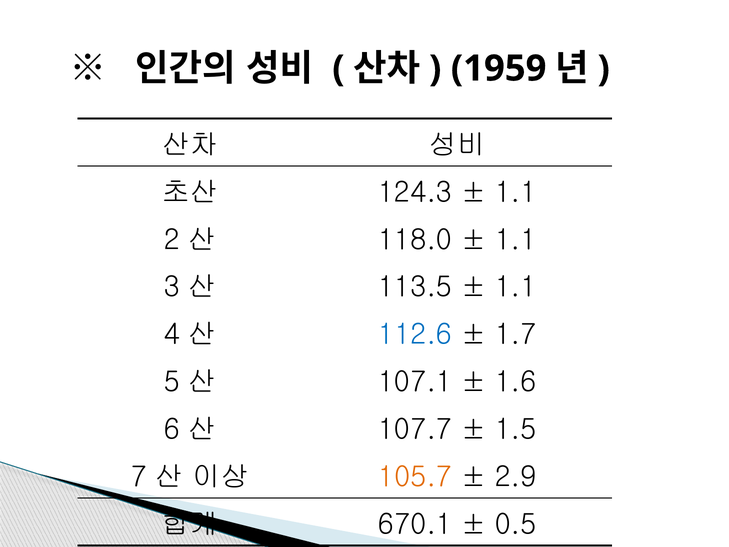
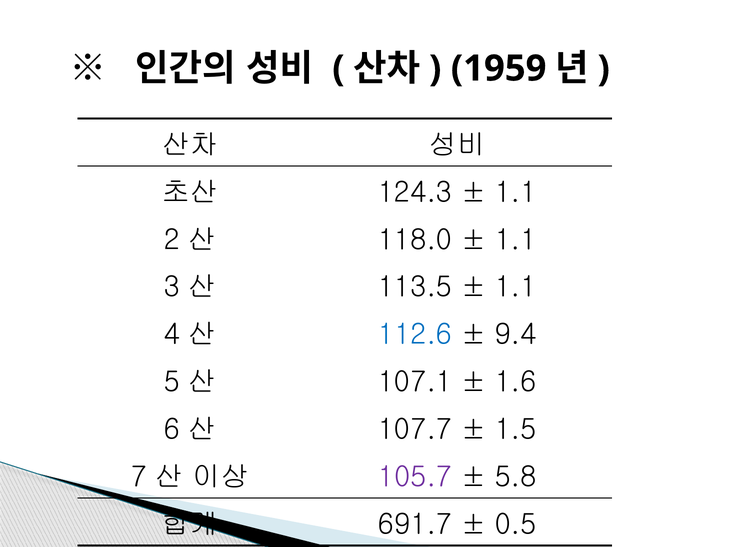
1.7: 1.7 -> 9.4
105.7 colour: orange -> purple
2.9: 2.9 -> 5.8
670.1: 670.1 -> 691.7
